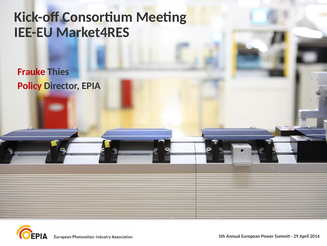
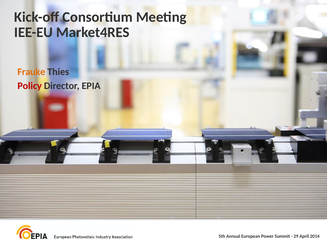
Frauke colour: red -> orange
